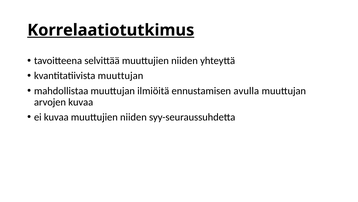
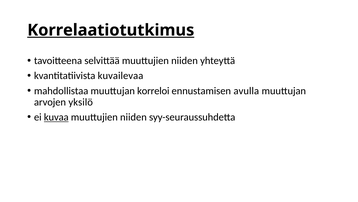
kvantitatiivista muuttujan: muuttujan -> kuvailevaa
ilmiöitä: ilmiöitä -> korreloi
arvojen kuvaa: kuvaa -> yksilö
kuvaa at (56, 117) underline: none -> present
